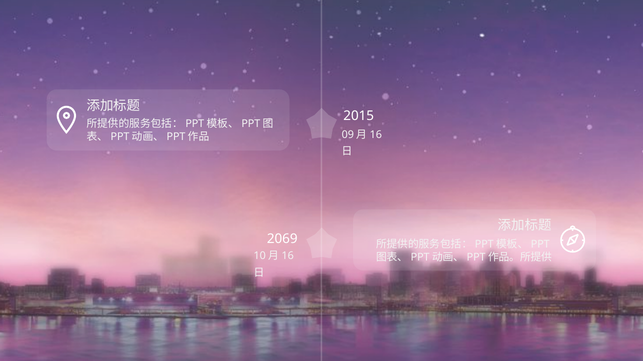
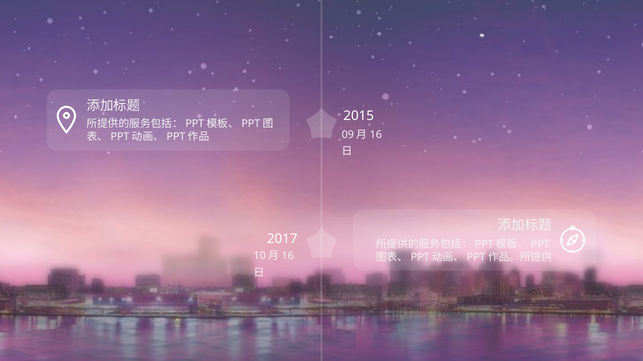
2069: 2069 -> 2017
